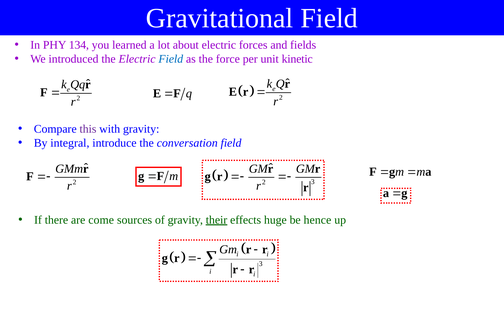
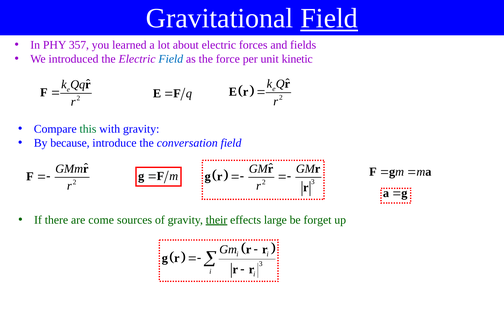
Field at (329, 18) underline: none -> present
134: 134 -> 357
this colour: purple -> green
integral: integral -> because
huge: huge -> large
hence: hence -> forget
